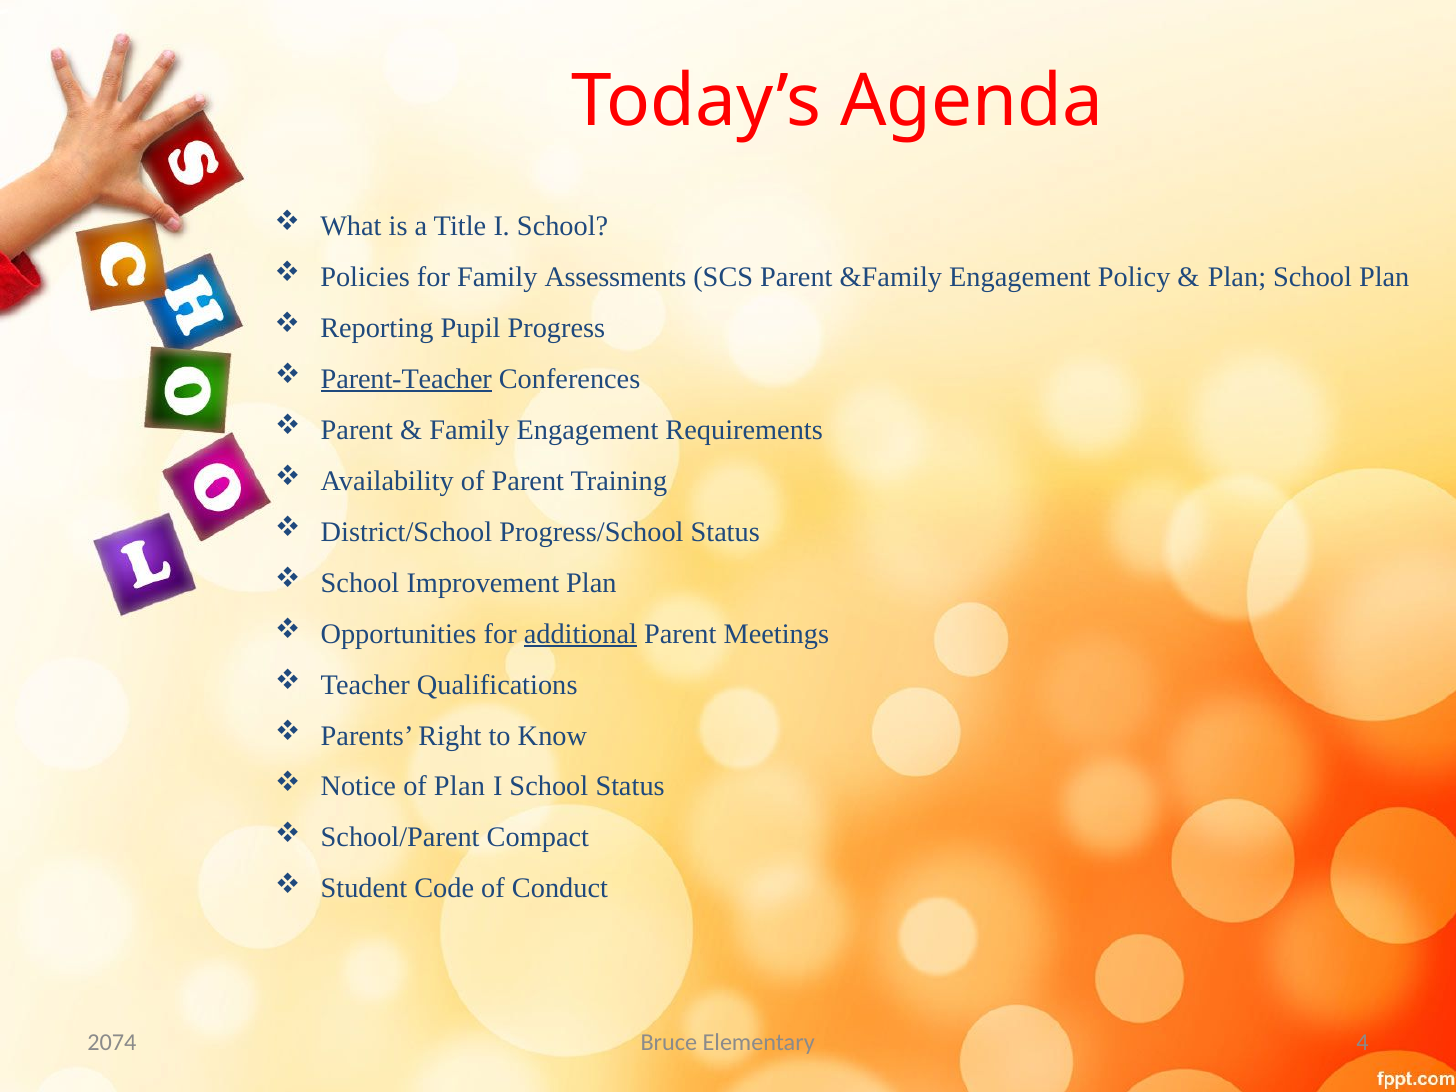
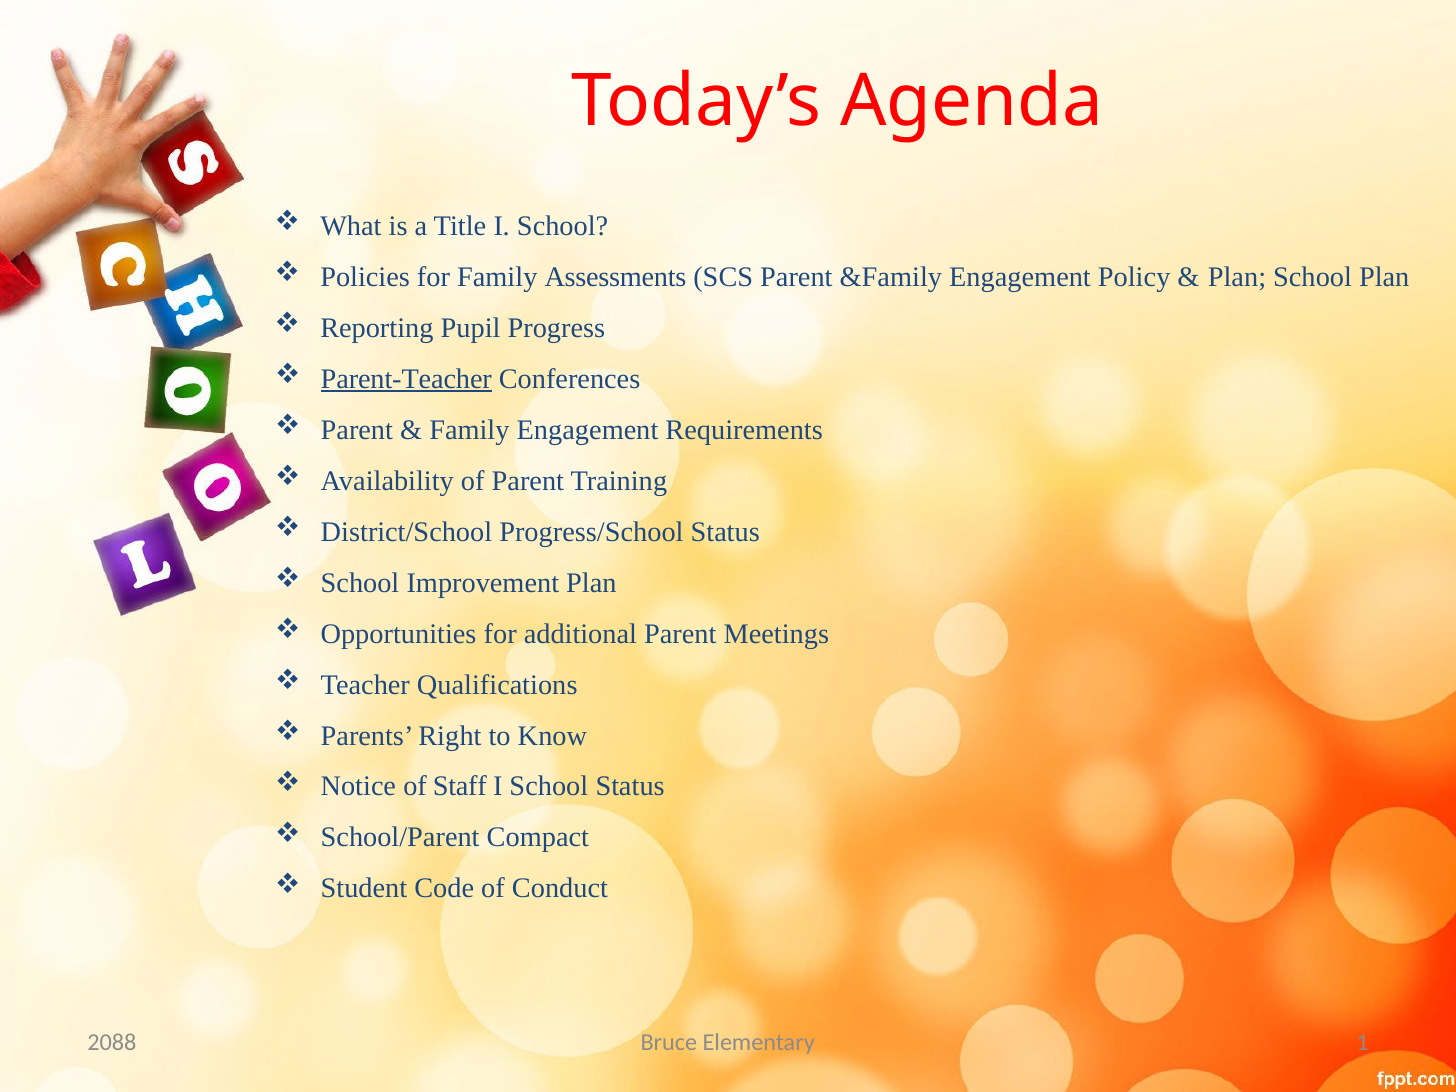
additional underline: present -> none
of Plan: Plan -> Staff
4: 4 -> 1
2074: 2074 -> 2088
